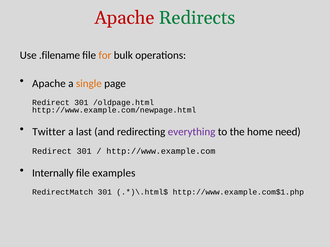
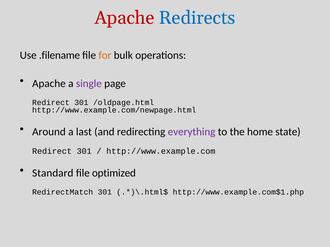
Redirects colour: green -> blue
single colour: orange -> purple
Twitter: Twitter -> Around
need: need -> state
Internally: Internally -> Standard
examples: examples -> optimized
